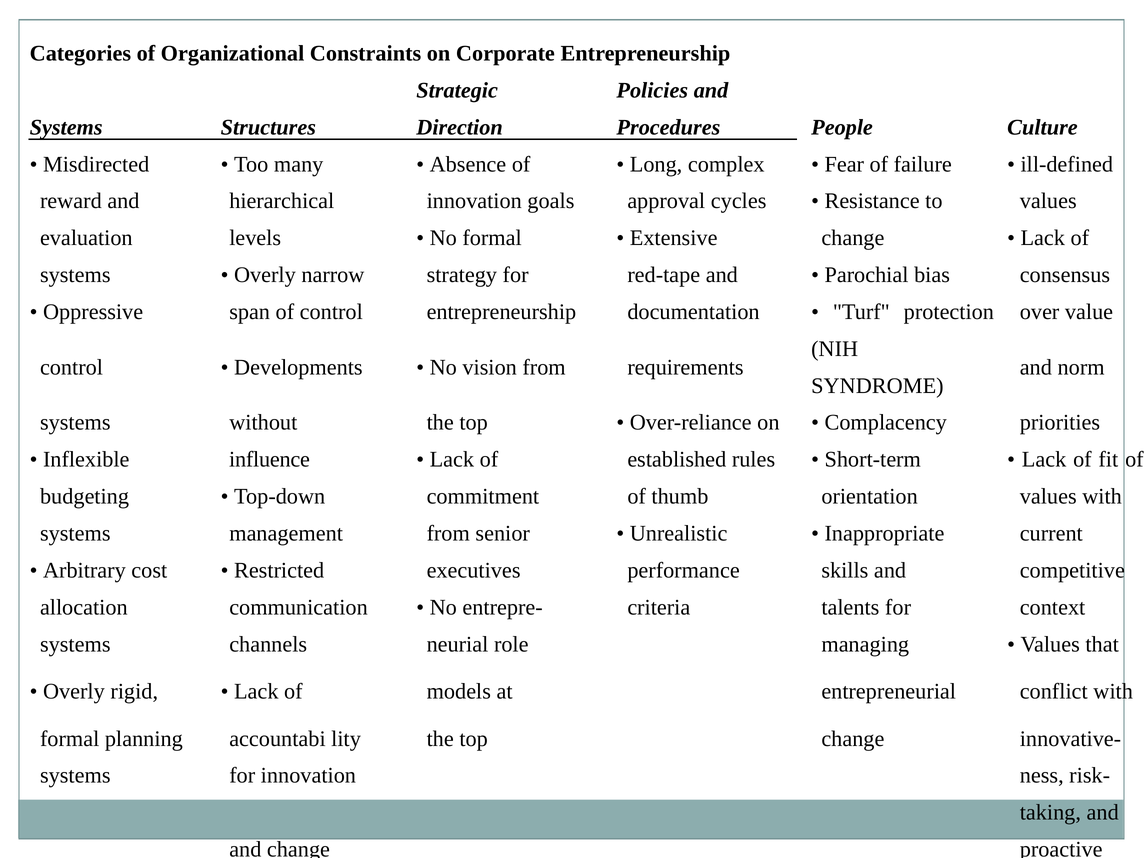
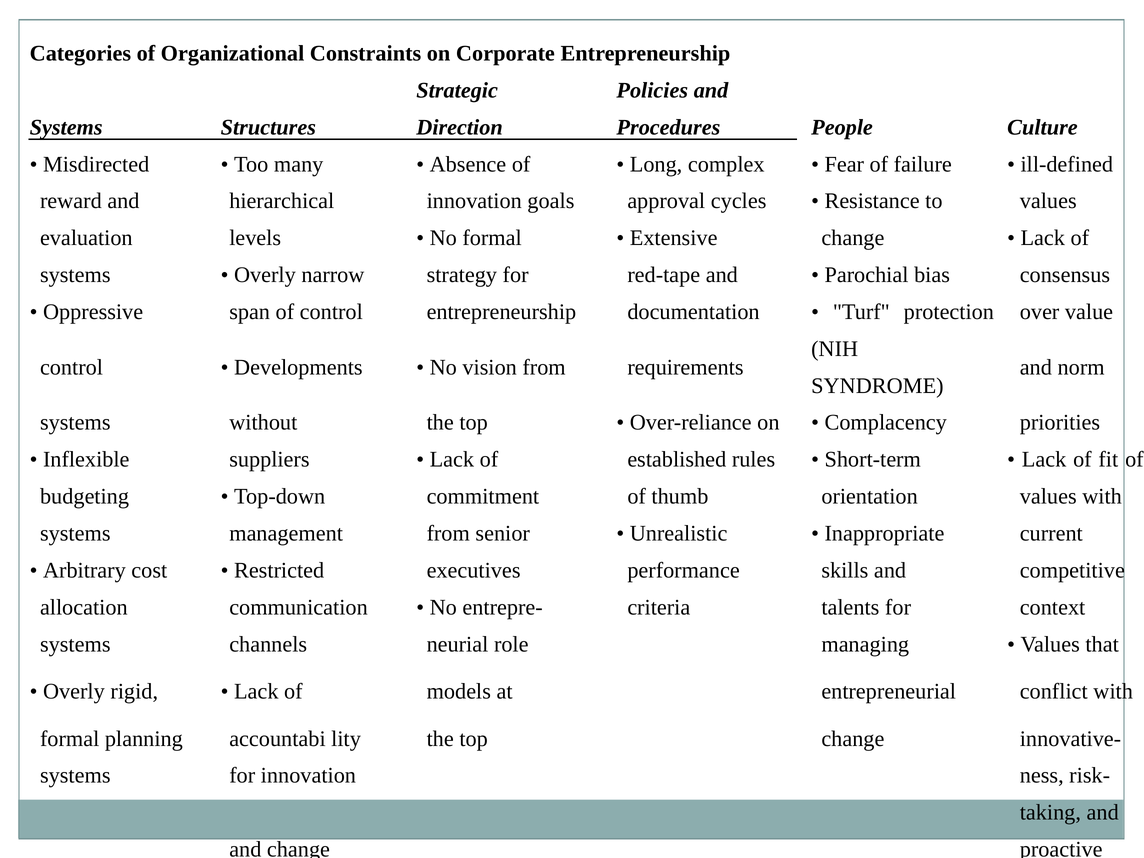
influence: influence -> suppliers
